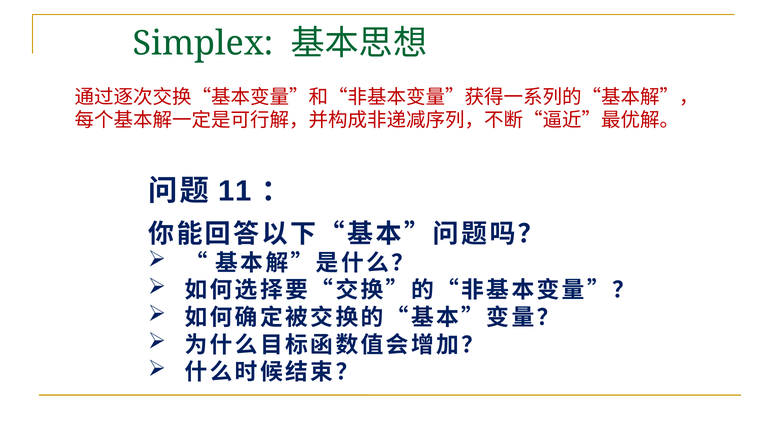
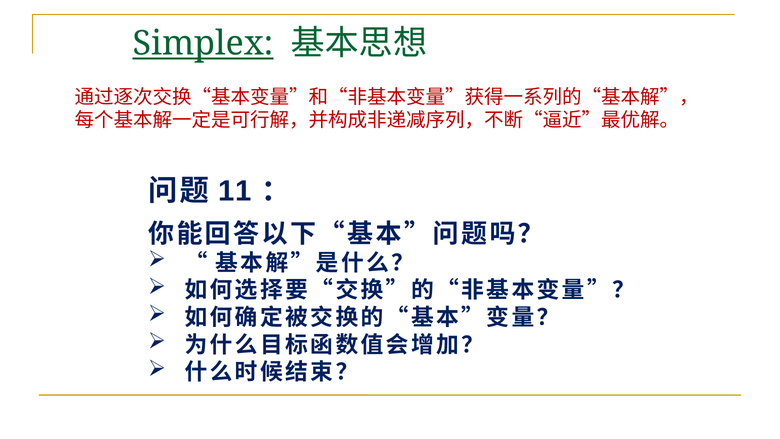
Simplex underline: none -> present
